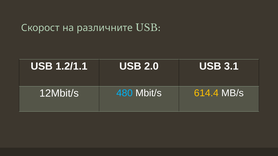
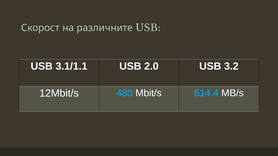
1.2/1.1: 1.2/1.1 -> 3.1/1.1
3.1: 3.1 -> 3.2
614.4 colour: yellow -> light blue
